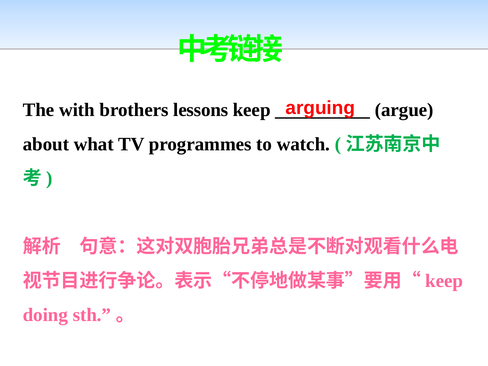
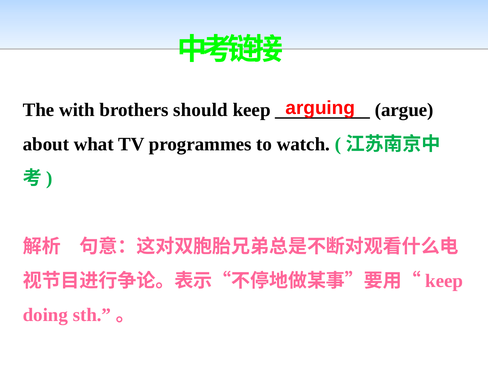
lessons: lessons -> should
